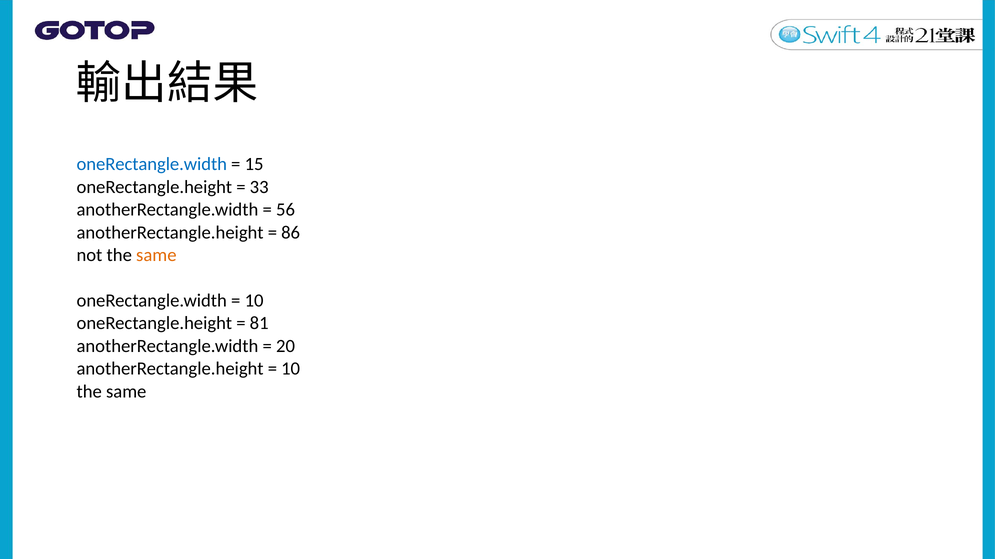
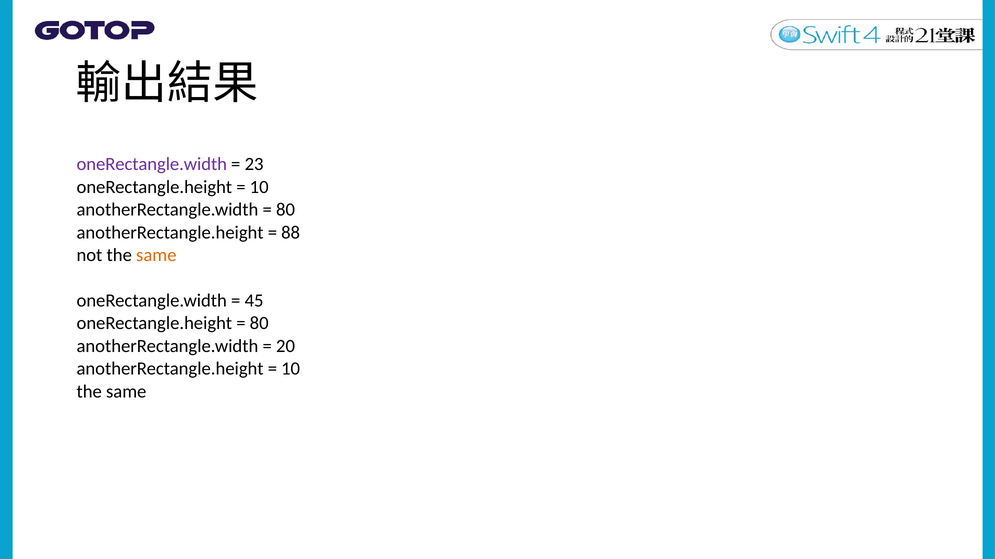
oneRectangle.width at (152, 164) colour: blue -> purple
15: 15 -> 23
33 at (259, 187): 33 -> 10
56 at (286, 210): 56 -> 80
86: 86 -> 88
10 at (254, 301): 10 -> 45
81 at (259, 324): 81 -> 80
